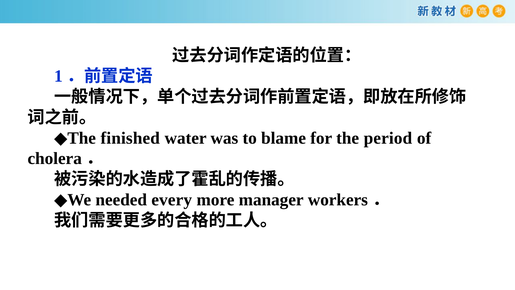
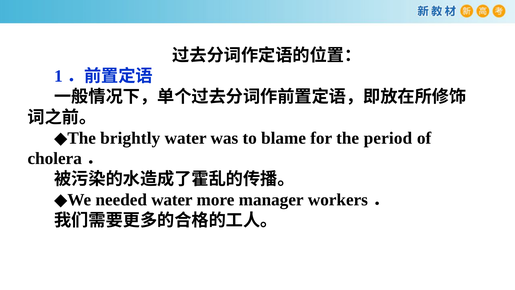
finished: finished -> brightly
needed every: every -> water
